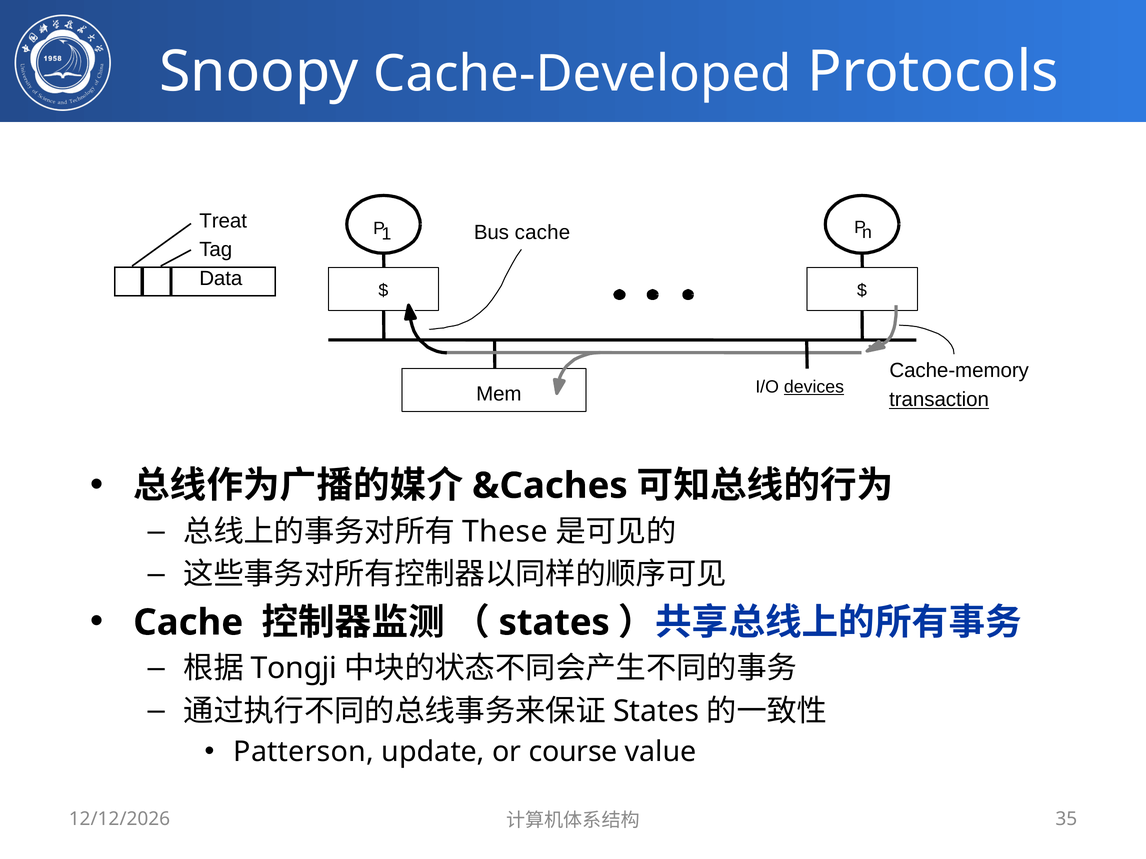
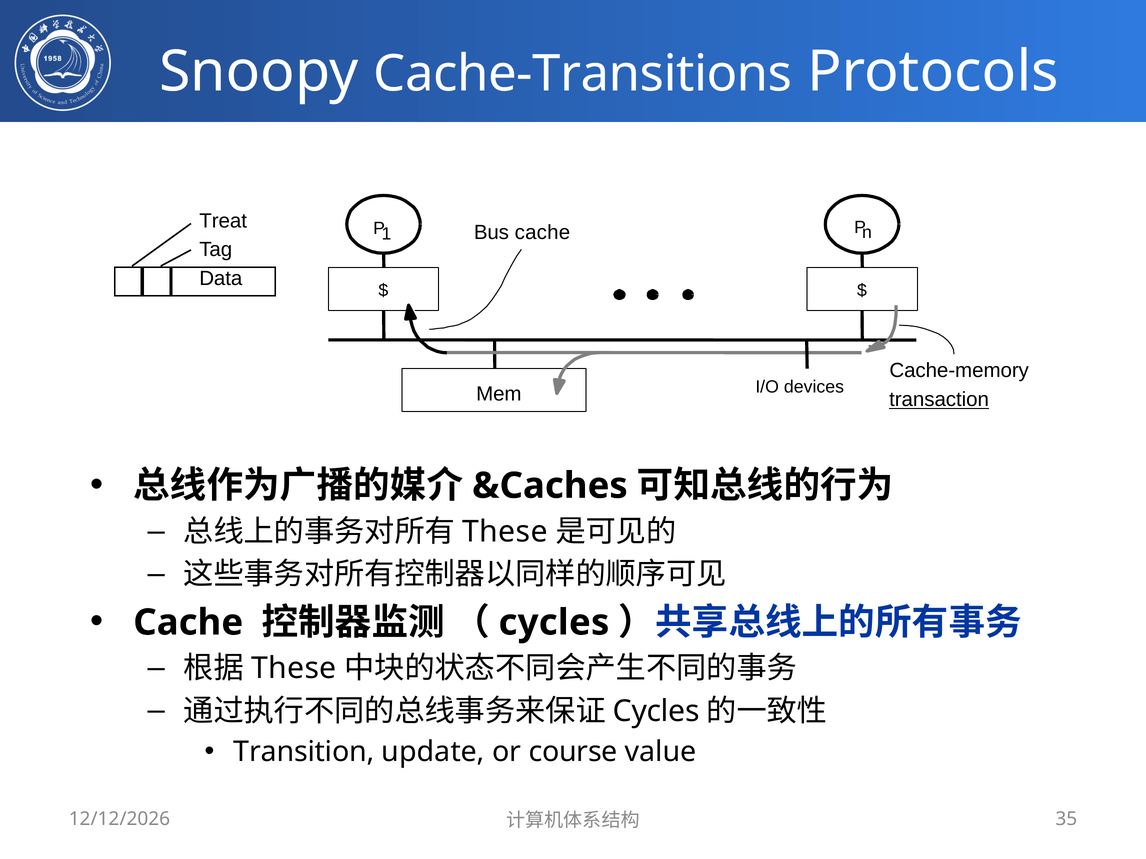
Cache-Developed: Cache-Developed -> Cache-Transitions
devices underline: present -> none
states at (554, 623): states -> cycles
Tongji at (294, 669): Tongji -> These
States at (656, 712): States -> Cycles
Patterson: Patterson -> Transition
